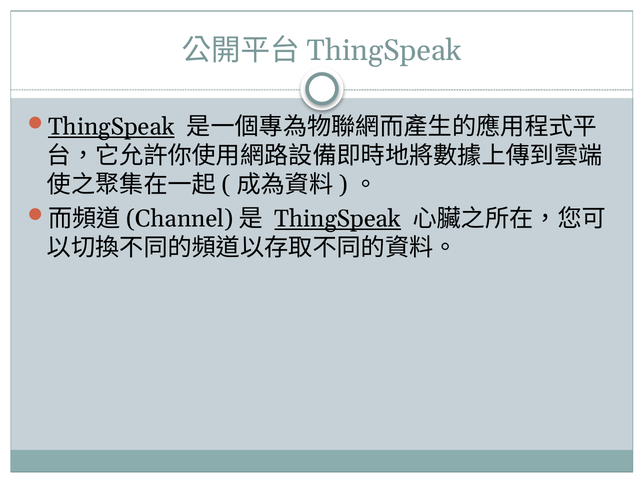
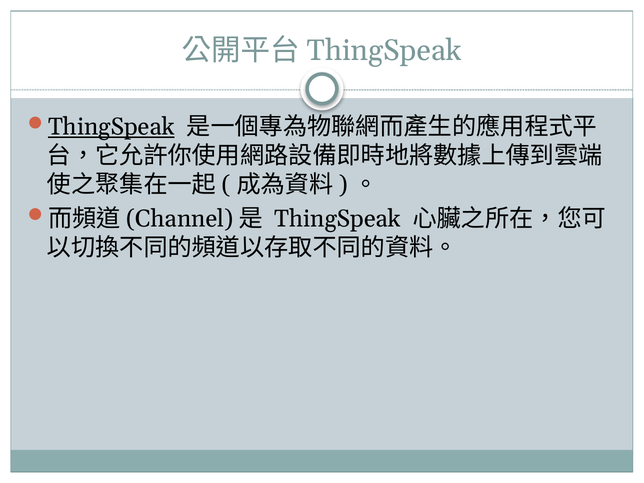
ThingSpeak at (338, 219) underline: present -> none
